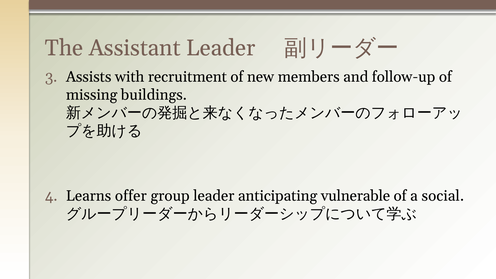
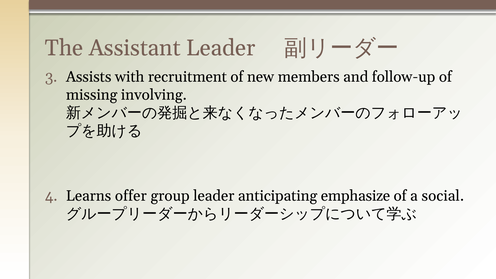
buildings: buildings -> involving
vulnerable: vulnerable -> emphasize
